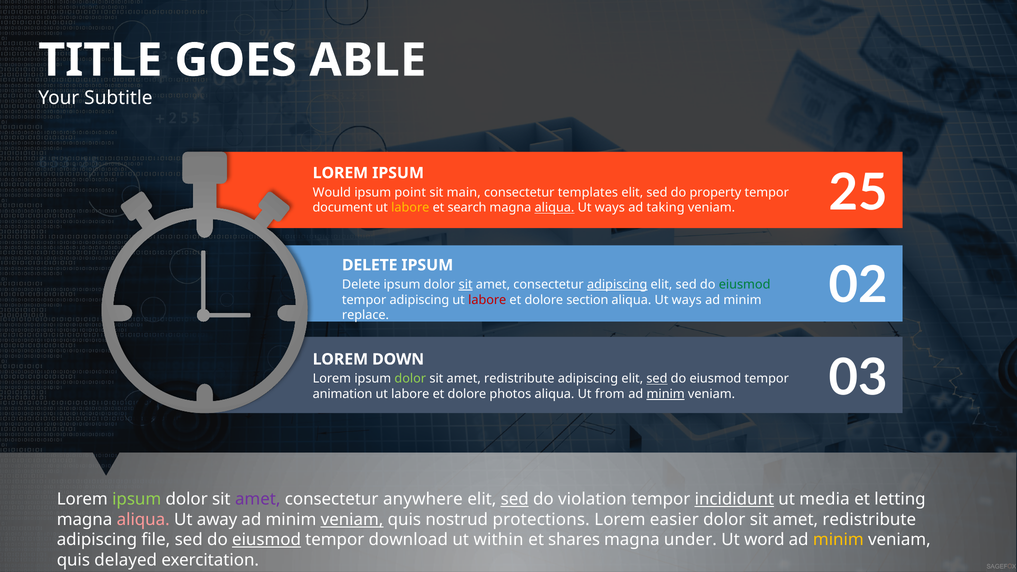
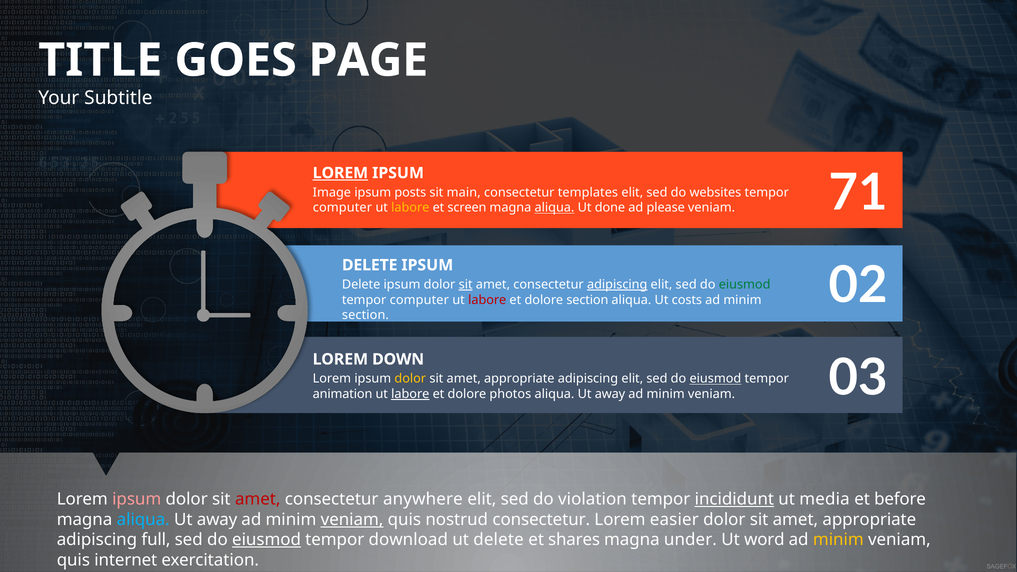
ABLE: ABLE -> PAGE
LOREM at (340, 173) underline: none -> present
Would: Would -> Image
point: point -> posts
property: property -> websites
document at (343, 208): document -> computer
search: search -> screen
ways at (610, 208): ways -> done
taking: taking -> please
25: 25 -> 71
adipiscing at (419, 300): adipiscing -> computer
ways at (687, 300): ways -> costs
replace at (365, 315): replace -> section
dolor at (410, 379) colour: light green -> yellow
redistribute at (519, 379): redistribute -> appropriate
sed at (657, 379) underline: present -> none
eiusmod at (715, 379) underline: none -> present
labore at (410, 394) underline: none -> present
from at (610, 394): from -> away
minim at (666, 394) underline: present -> none
ipsum at (137, 499) colour: light green -> pink
amet at (258, 499) colour: purple -> red
sed at (515, 499) underline: present -> none
letting: letting -> before
aliqua at (143, 520) colour: pink -> light blue
nostrud protections: protections -> consectetur
redistribute at (869, 520): redistribute -> appropriate
file: file -> full
ut within: within -> delete
delayed: delayed -> internet
